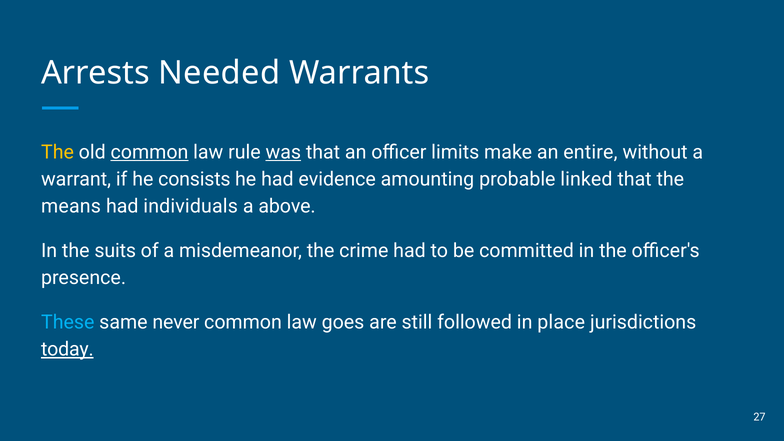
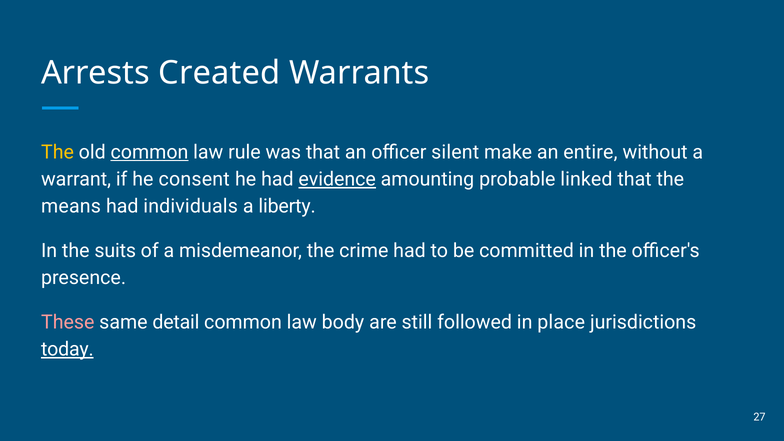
Needed: Needed -> Created
was underline: present -> none
limits: limits -> silent
consists: consists -> consent
evidence underline: none -> present
above: above -> liberty
These colour: light blue -> pink
never: never -> detail
goes: goes -> body
